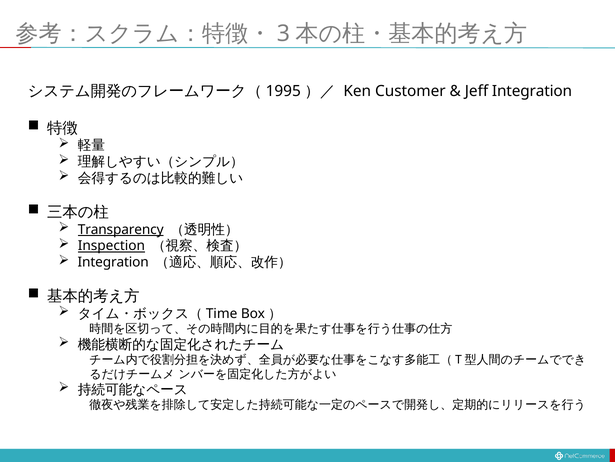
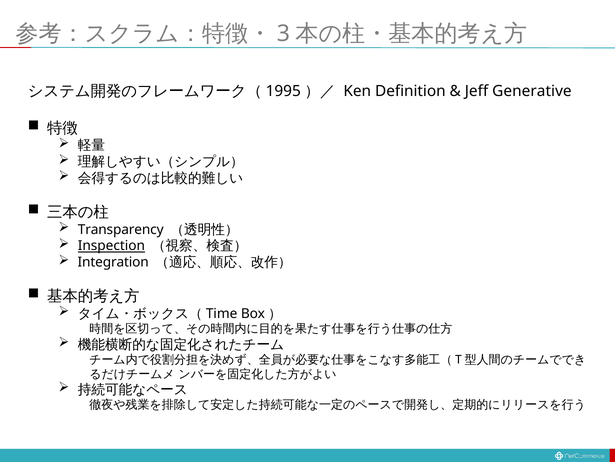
Customer: Customer -> Definition
Jeff Integration: Integration -> Generative
Transparency underline: present -> none
